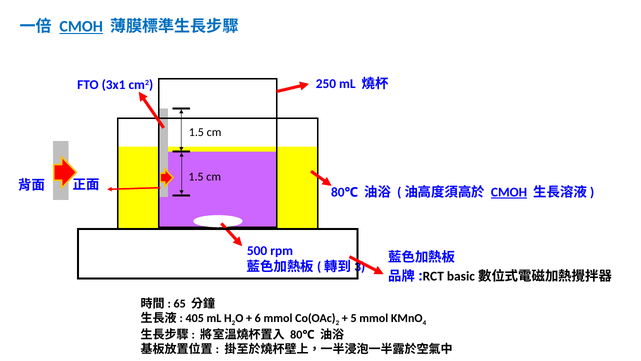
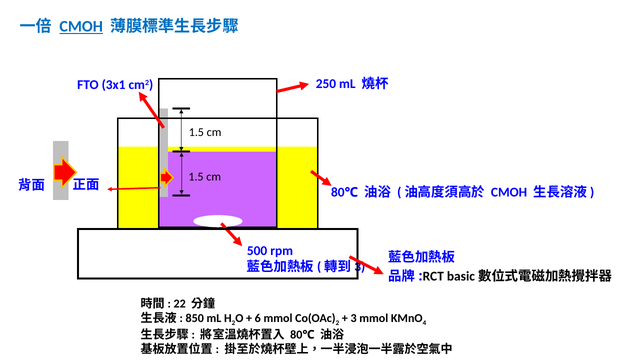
CMOH at (509, 192) underline: present -> none
65: 65 -> 22
405: 405 -> 850
5: 5 -> 3
